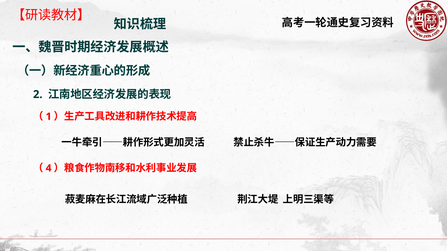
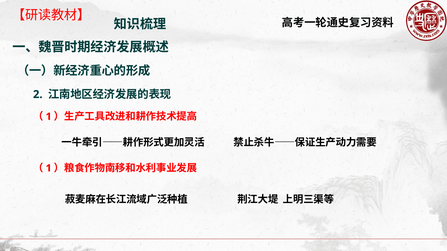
4 at (49, 168): 4 -> 1
